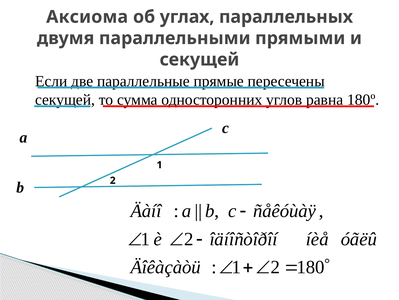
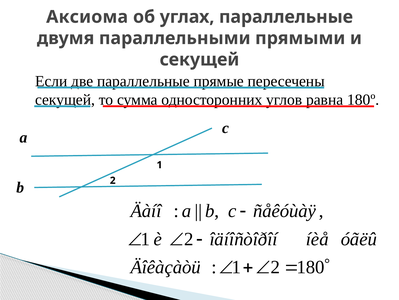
углах параллельных: параллельных -> параллельные
